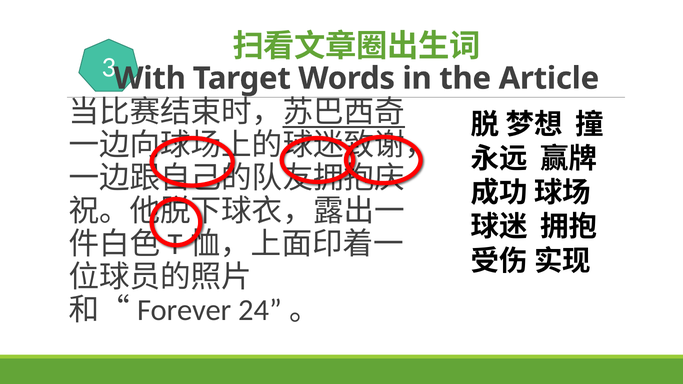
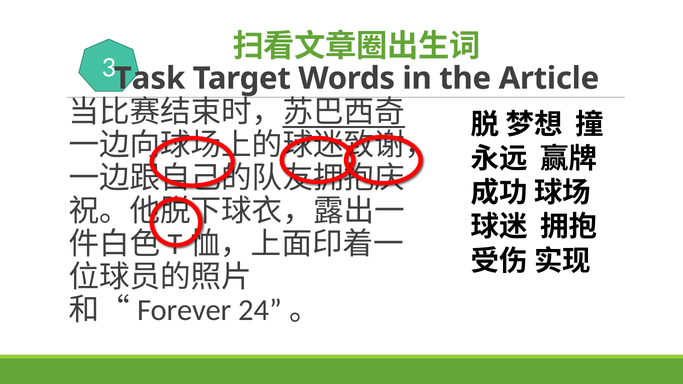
With: With -> Task
